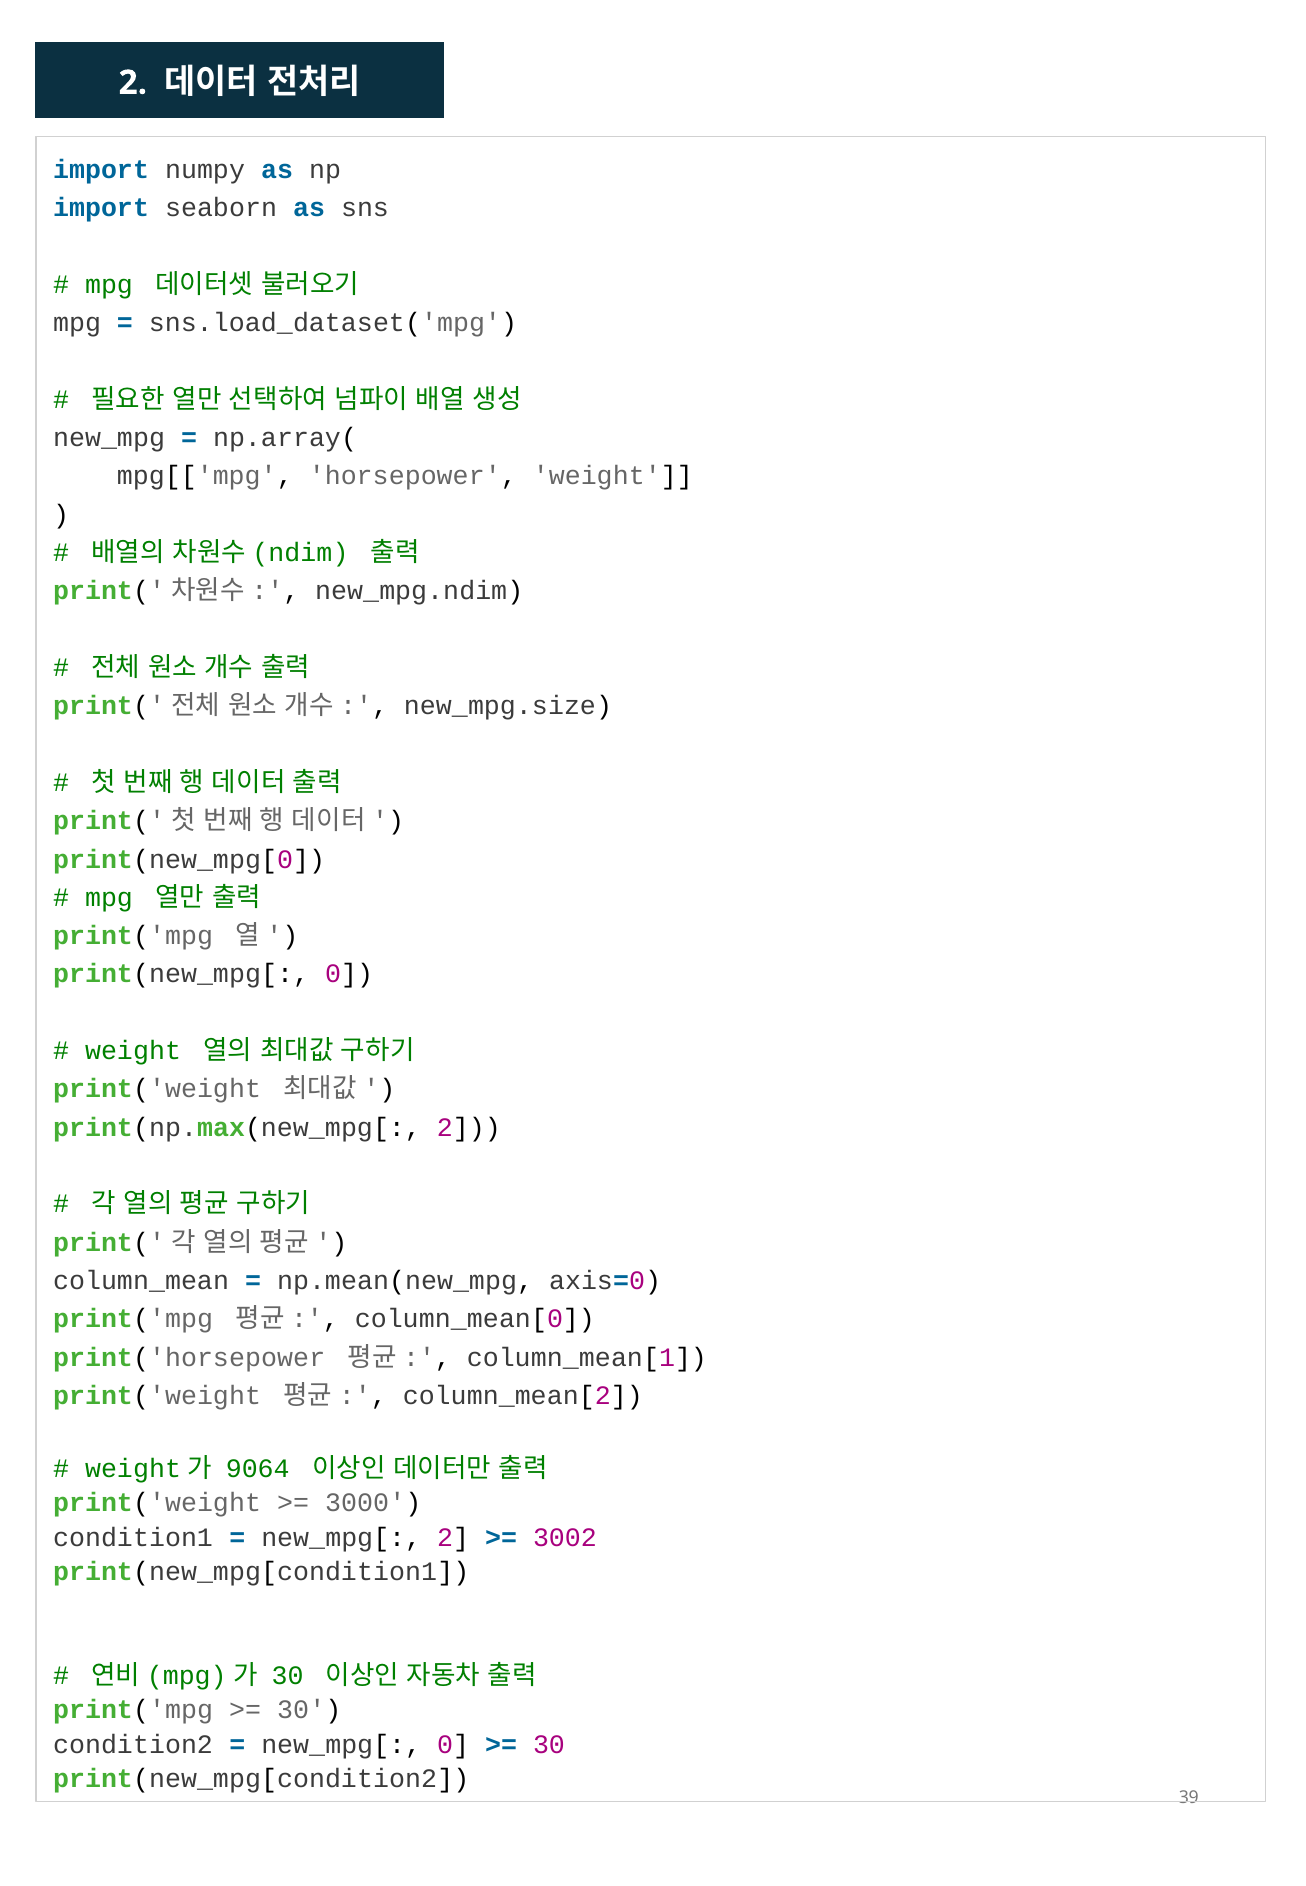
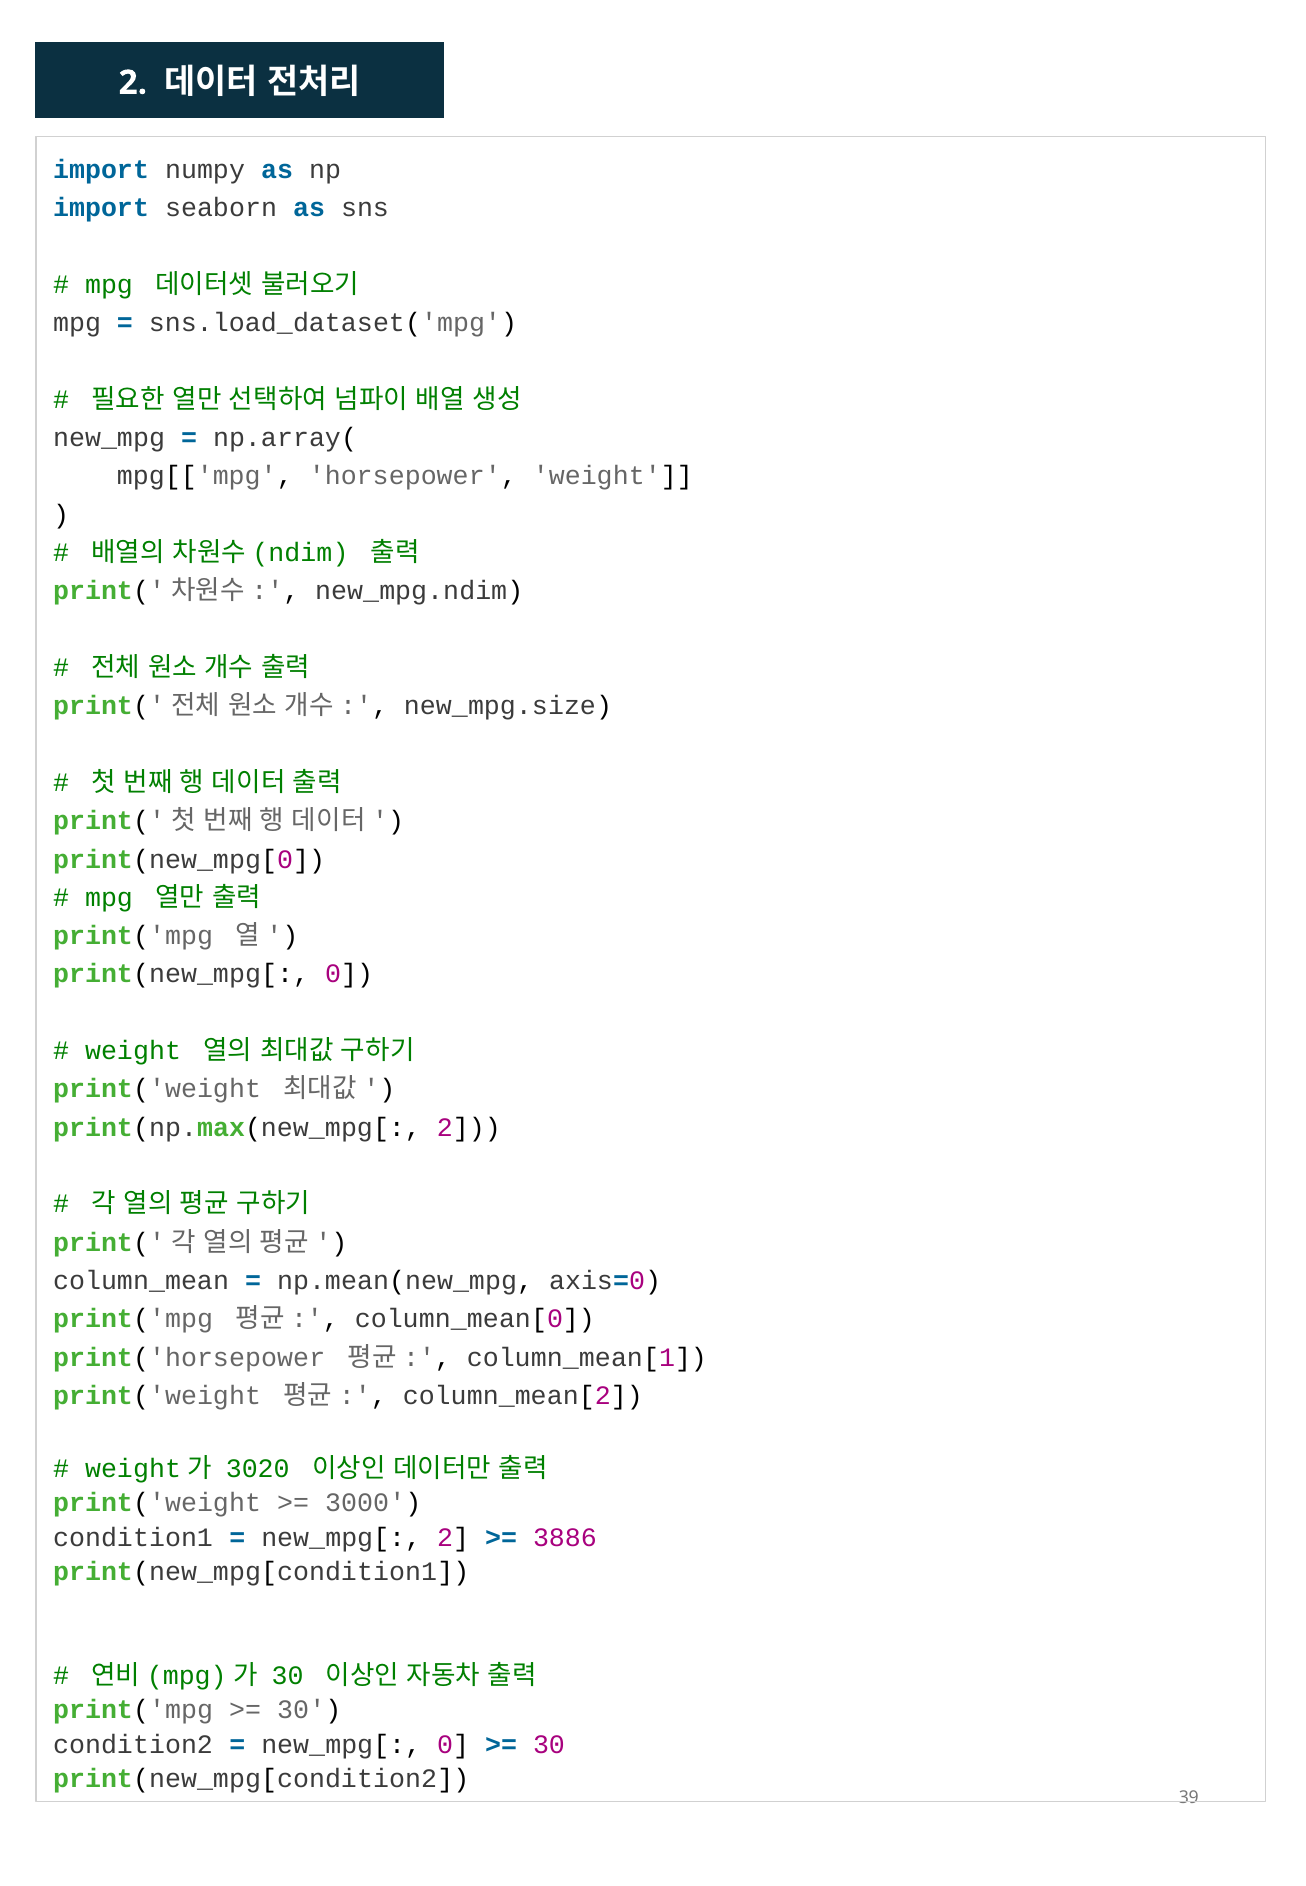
9064: 9064 -> 3020
3002: 3002 -> 3886
